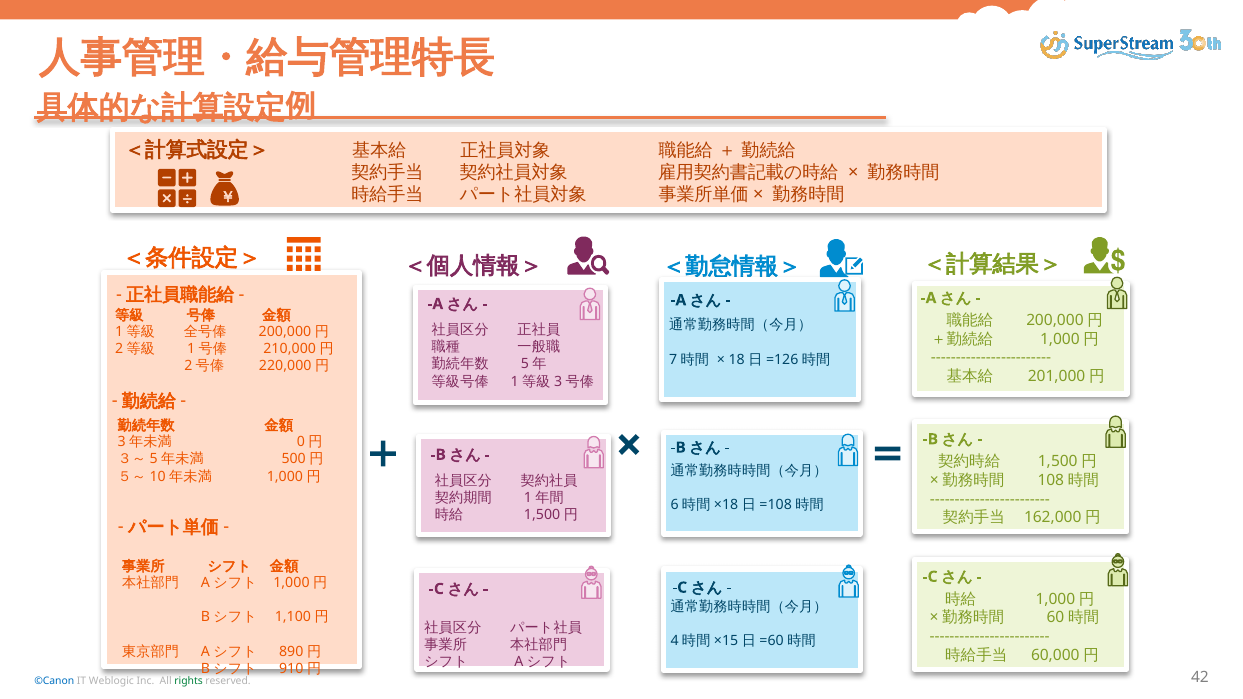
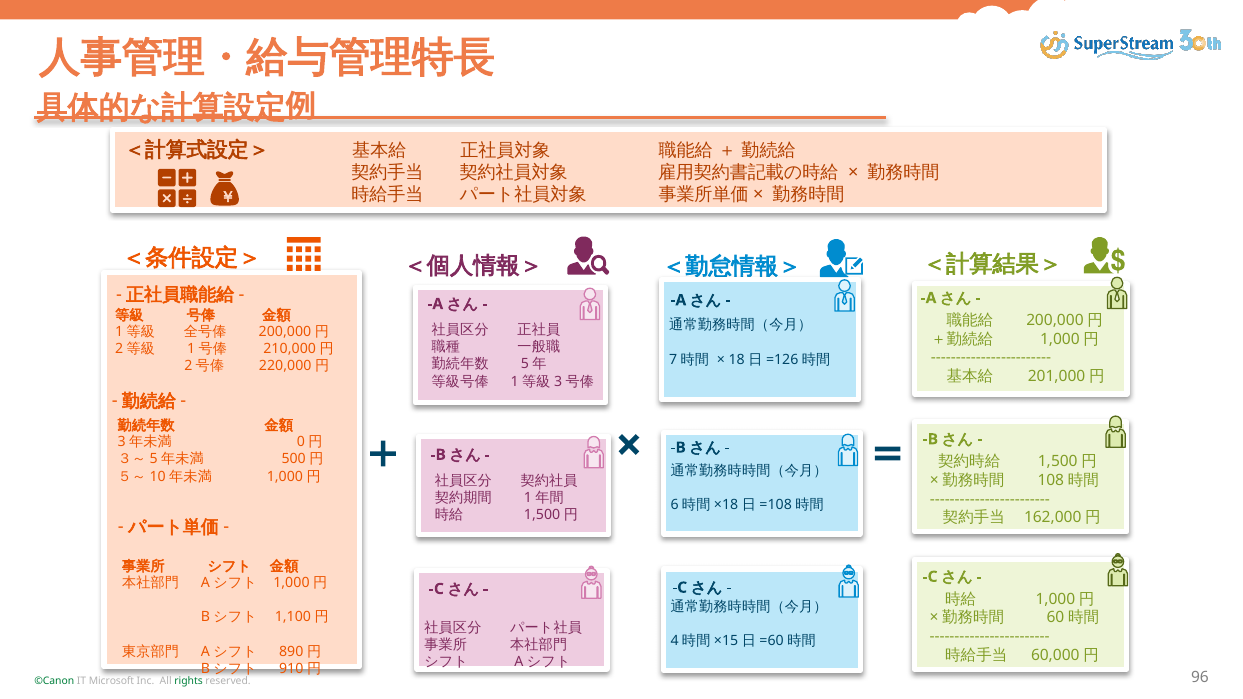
©Canon colour: blue -> green
Weblogic: Weblogic -> Microsoft
42: 42 -> 96
